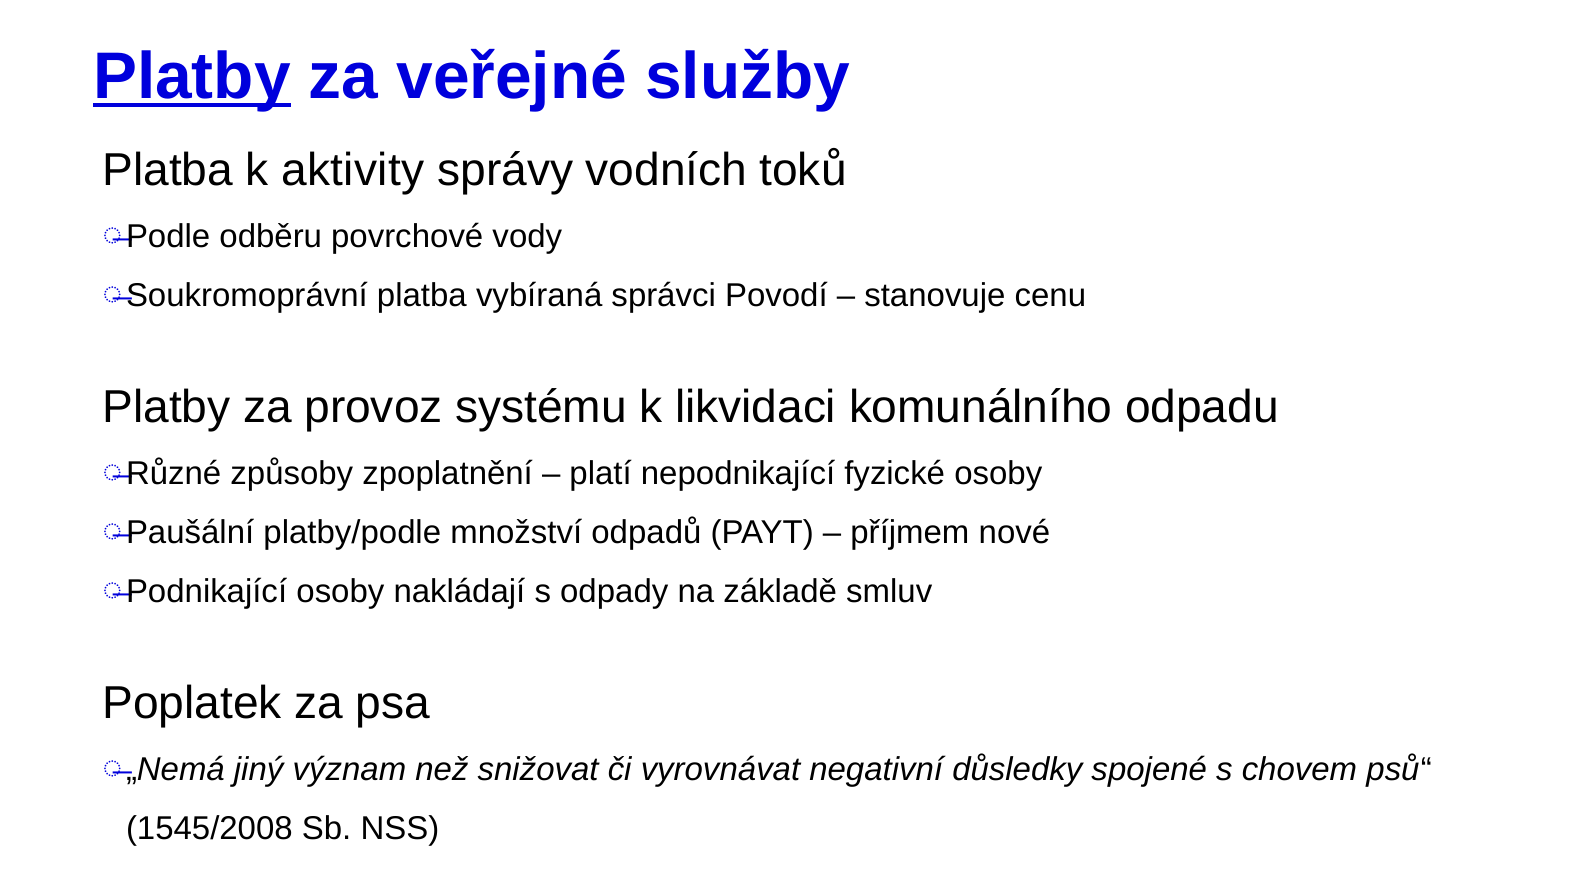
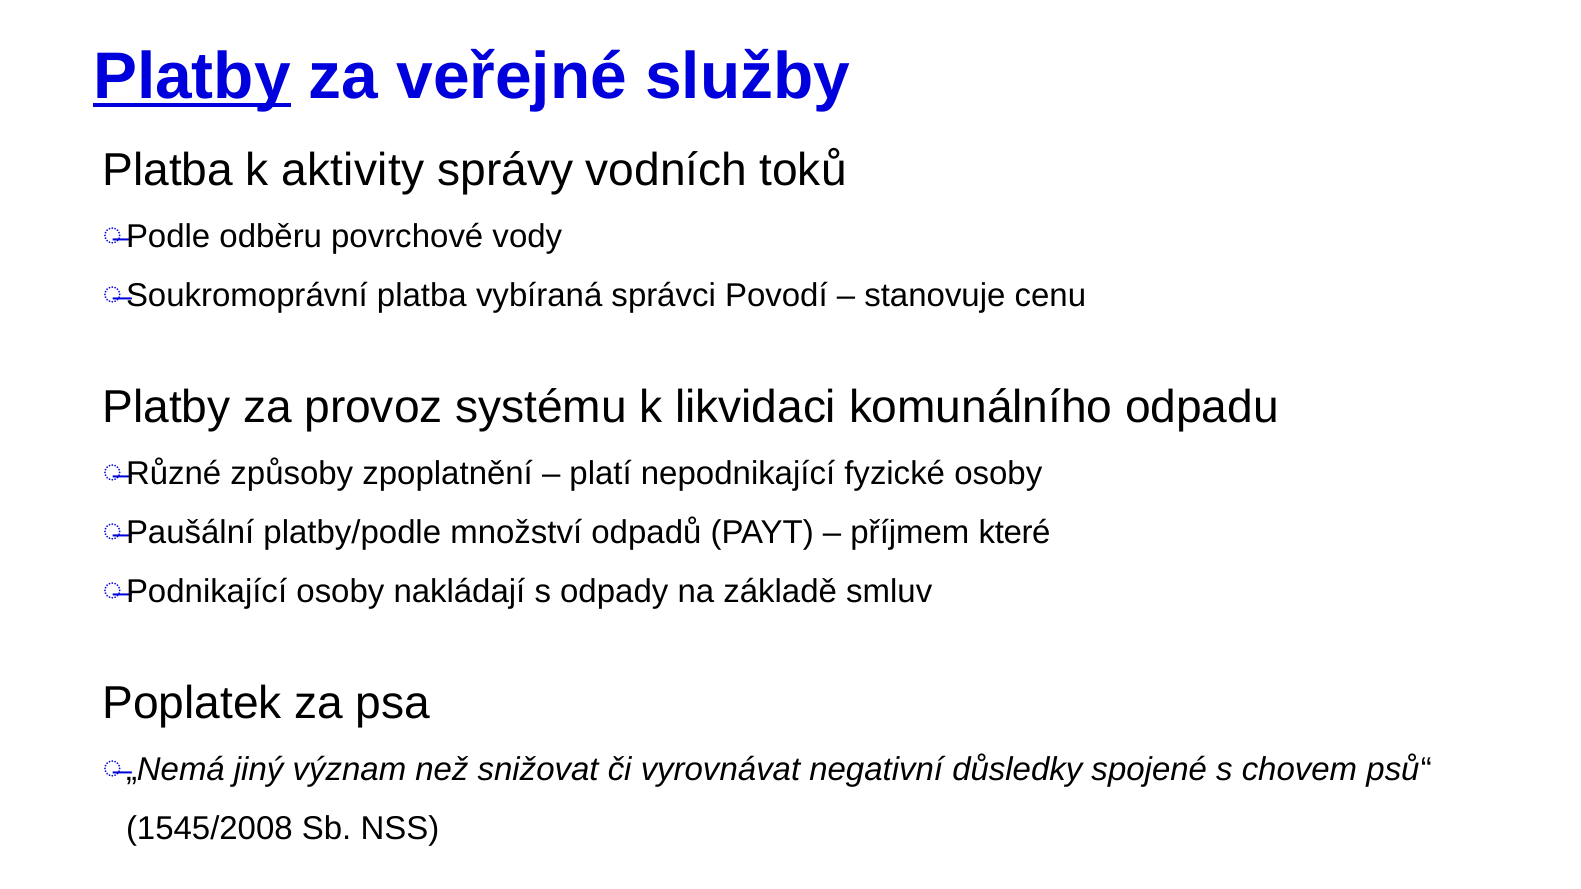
nové: nové -> které
